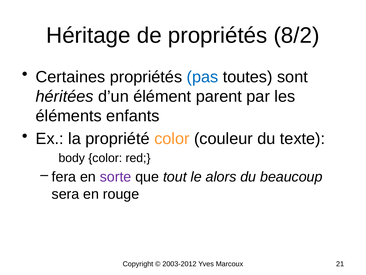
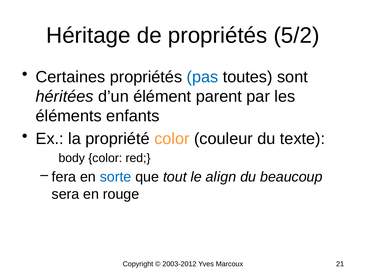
8/2: 8/2 -> 5/2
sorte colour: purple -> blue
alors: alors -> align
